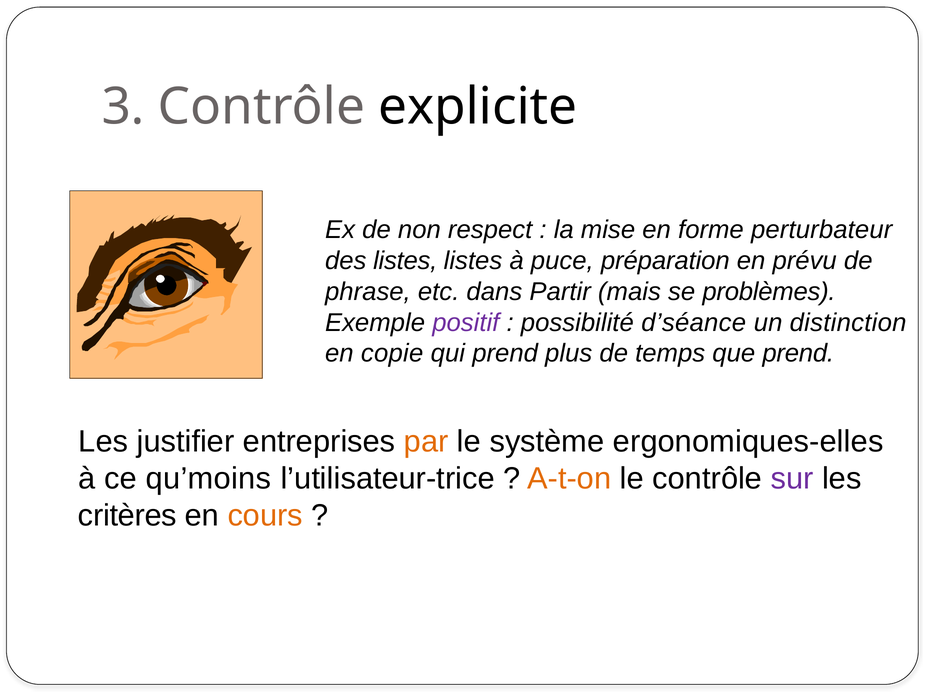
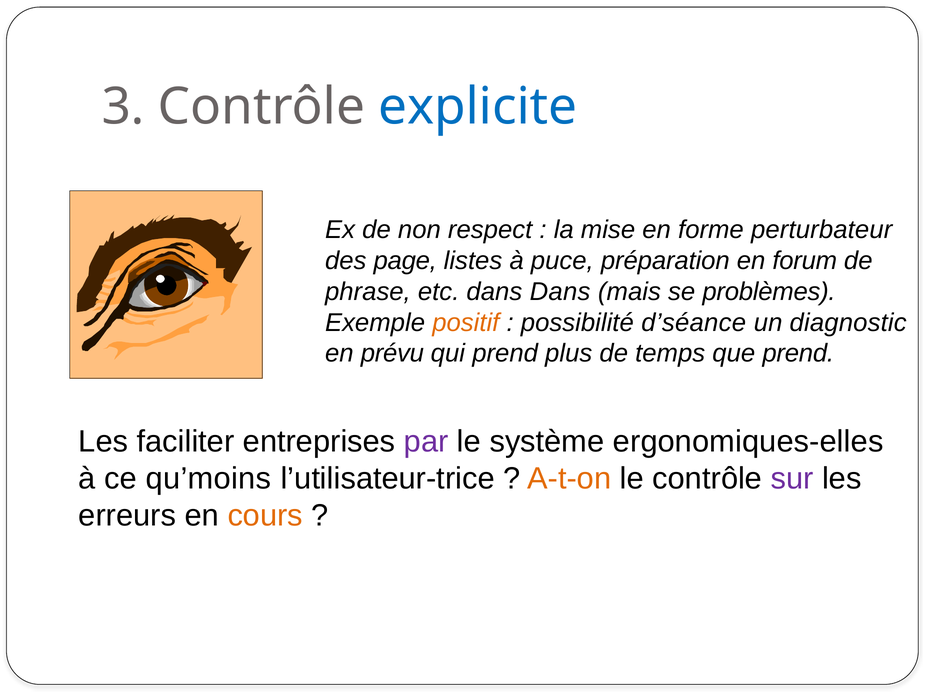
explicite colour: black -> blue
des listes: listes -> page
prévu: prévu -> forum
dans Partir: Partir -> Dans
positif colour: purple -> orange
distinction: distinction -> diagnostic
copie: copie -> prévu
justifier: justifier -> faciliter
par colour: orange -> purple
critères: critères -> erreurs
